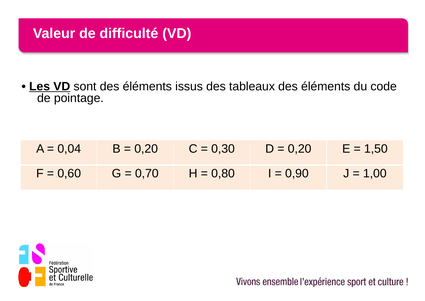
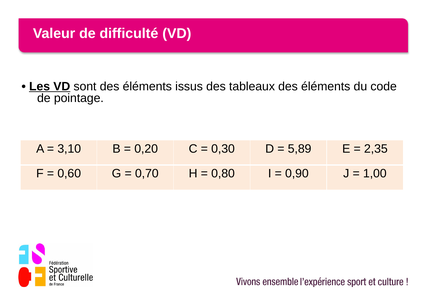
0,04: 0,04 -> 3,10
0,20 at (300, 149): 0,20 -> 5,89
1,50: 1,50 -> 2,35
